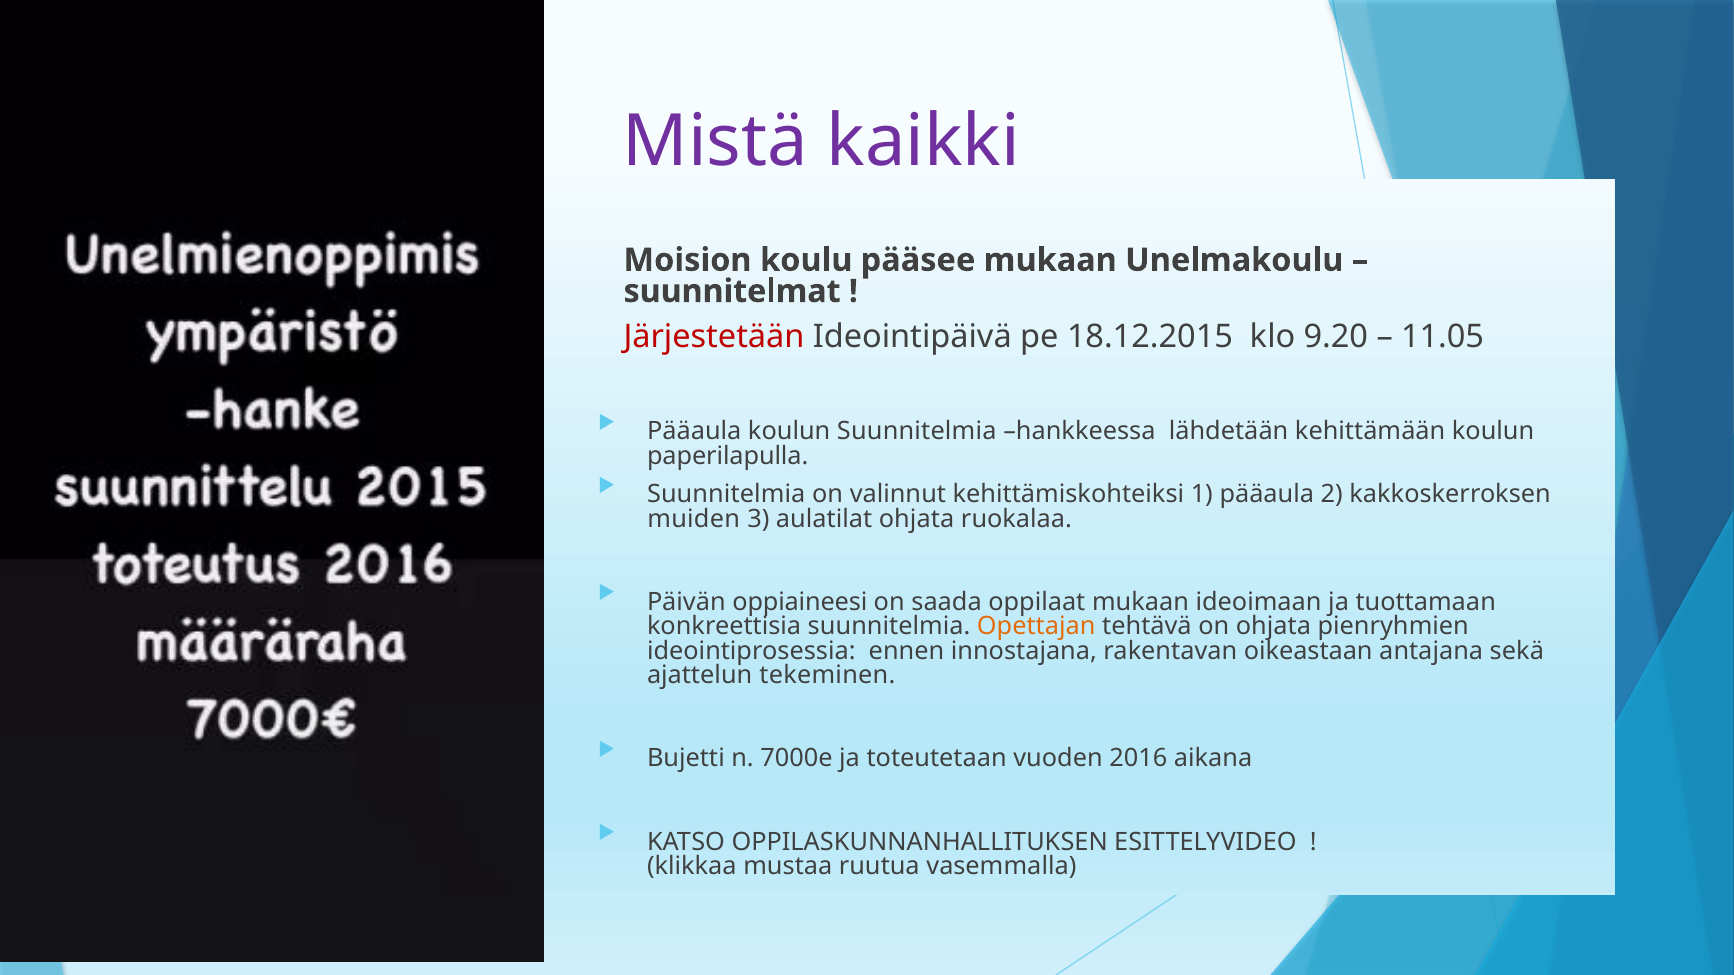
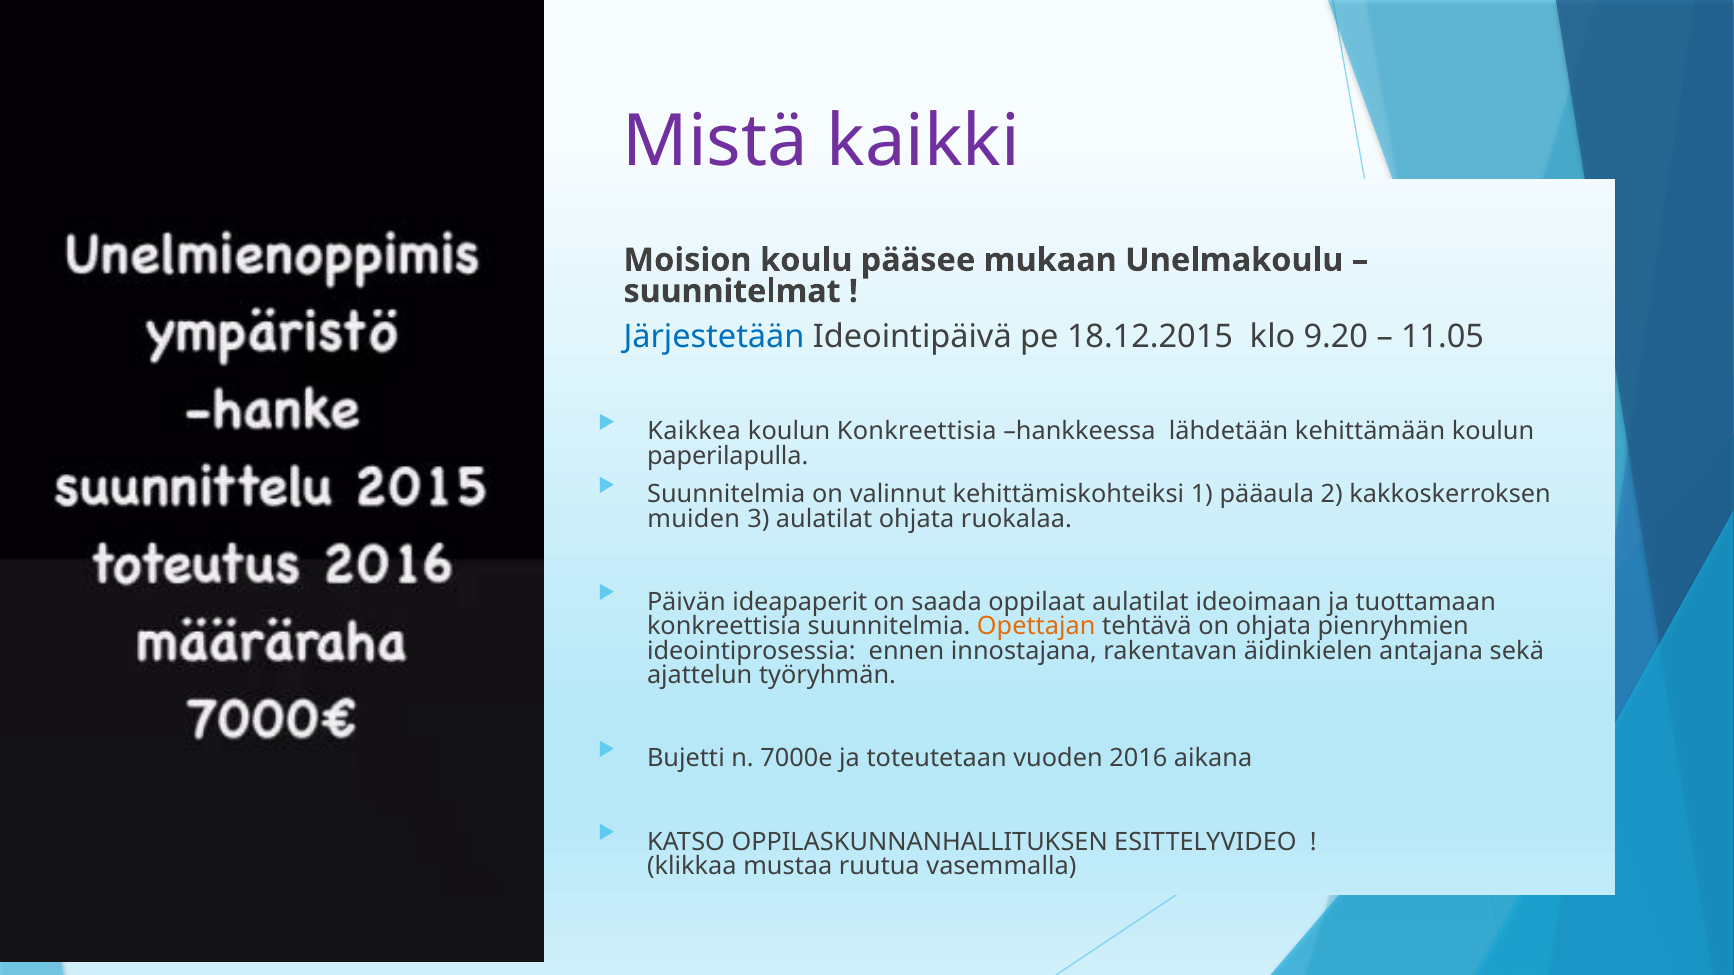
Järjestetään colour: red -> blue
Pääaula at (694, 432): Pääaula -> Kaikkea
koulun Suunnitelmia: Suunnitelmia -> Konkreettisia
oppiaineesi: oppiaineesi -> ideapaperit
oppilaat mukaan: mukaan -> aulatilat
rakentavan oikeastaan: oikeastaan -> äidinkielen
tekeminen: tekeminen -> työryhmän
